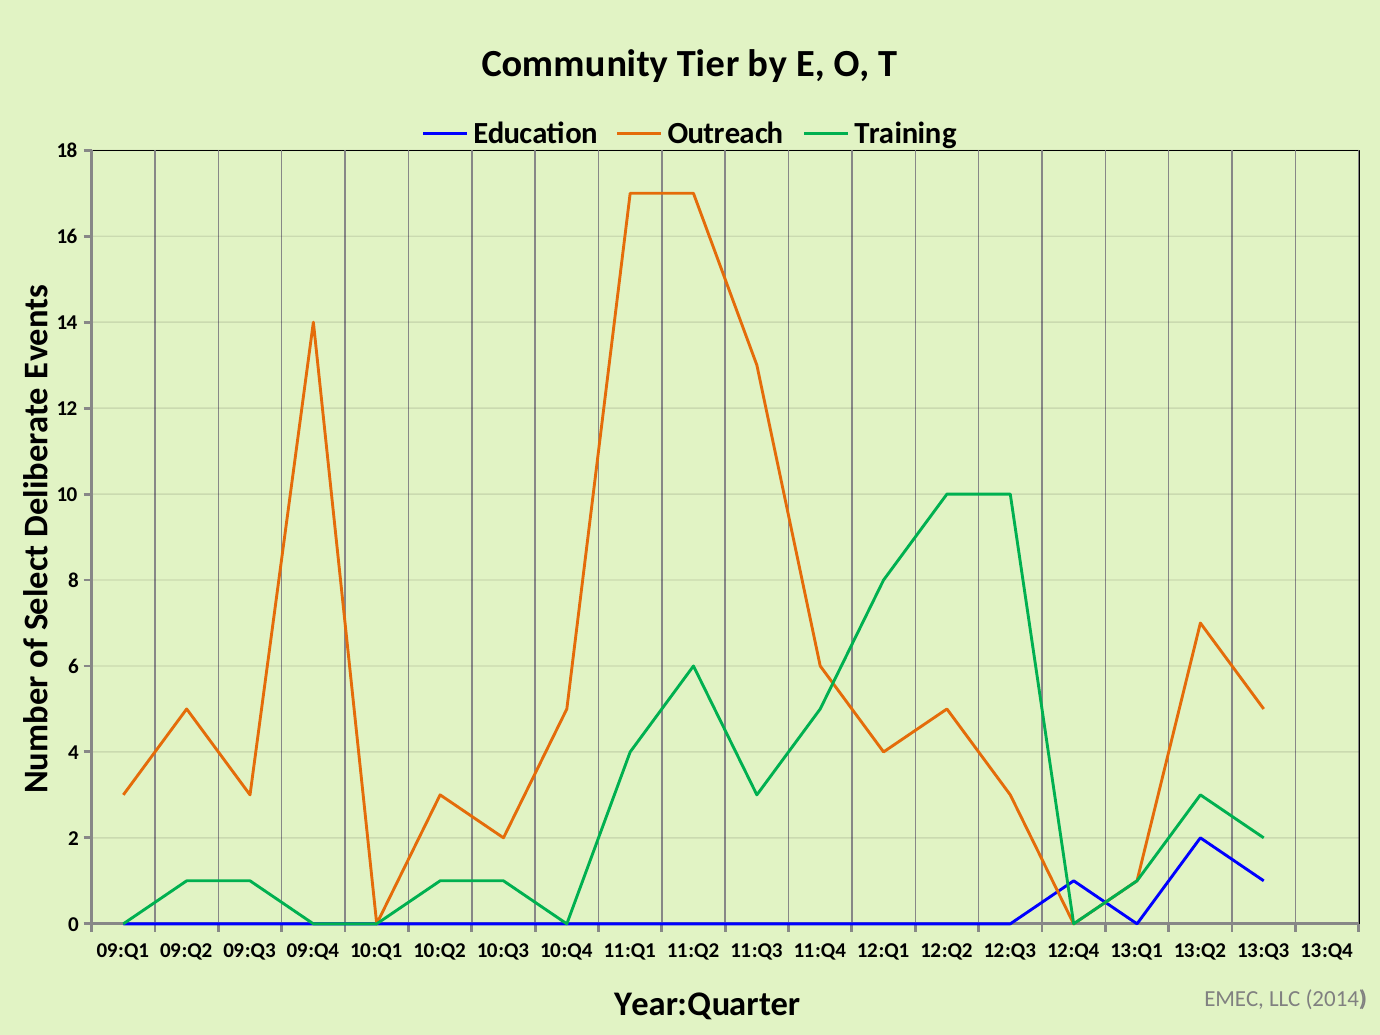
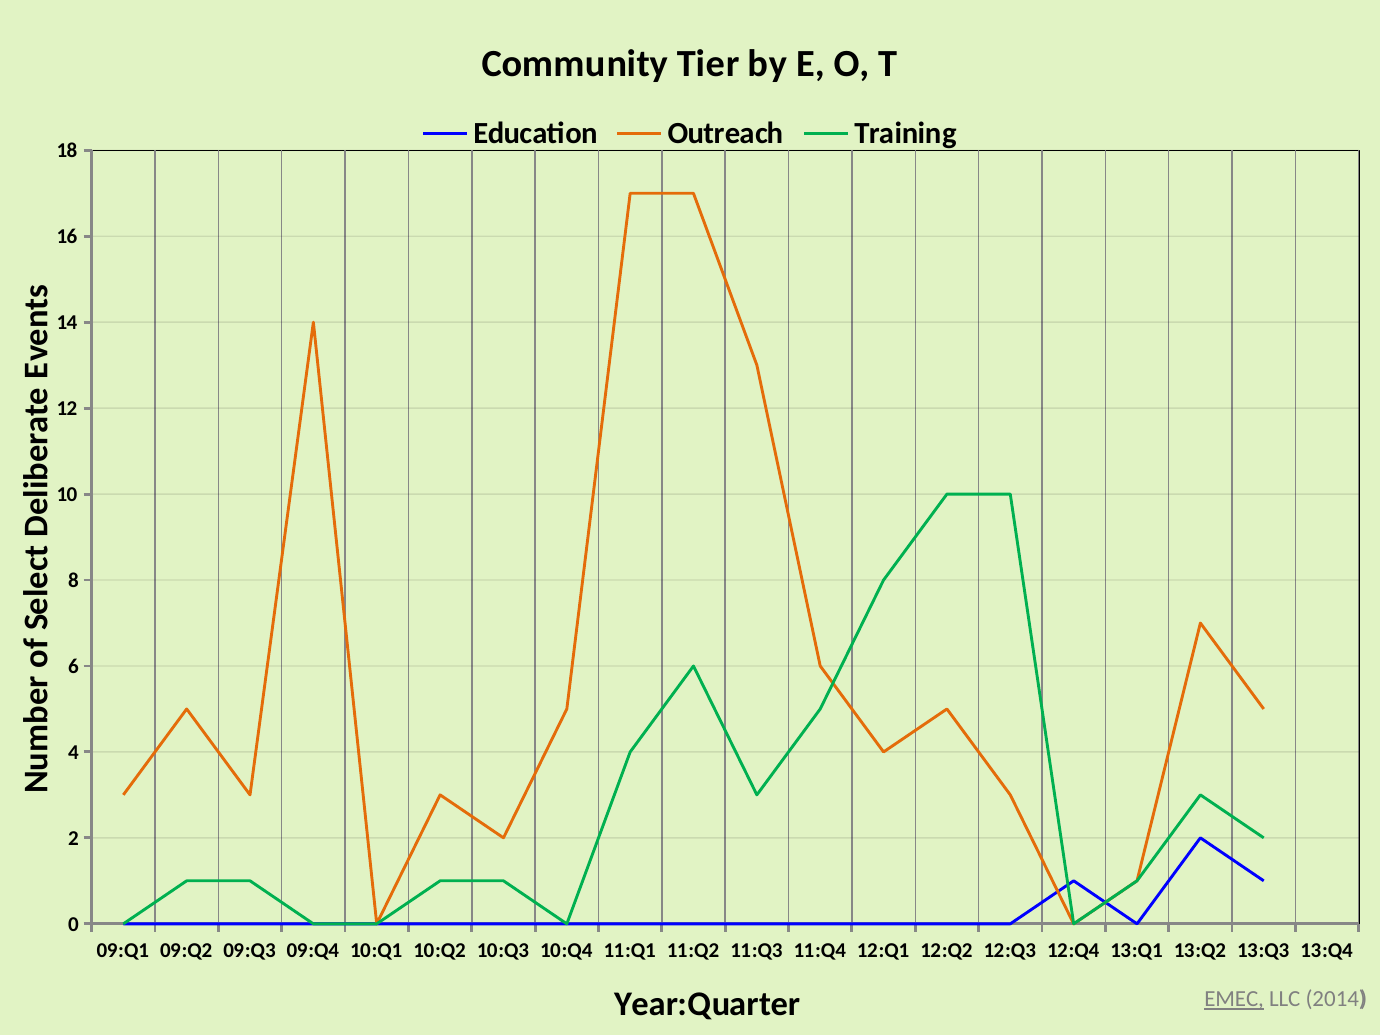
EMEC underline: none -> present
